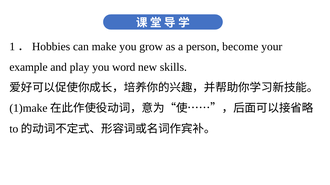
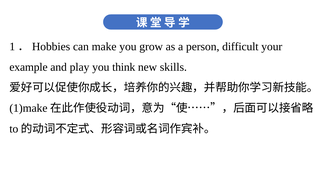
become: become -> difficult
word: word -> think
